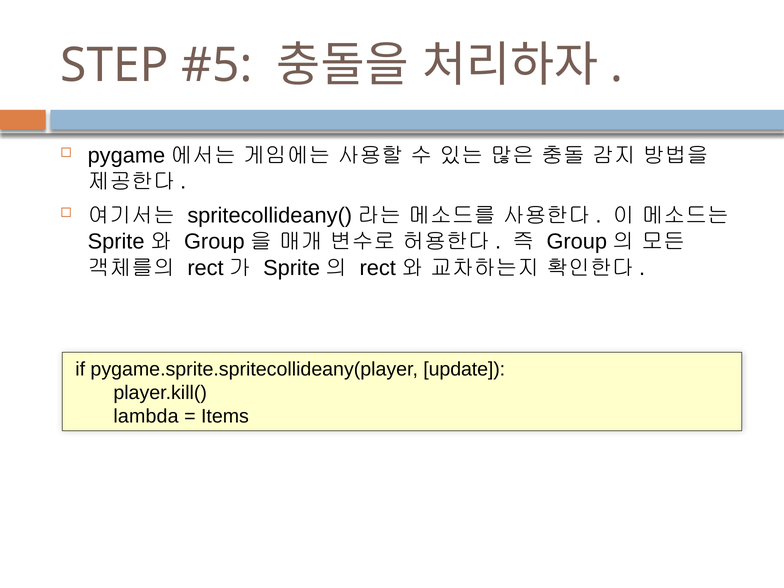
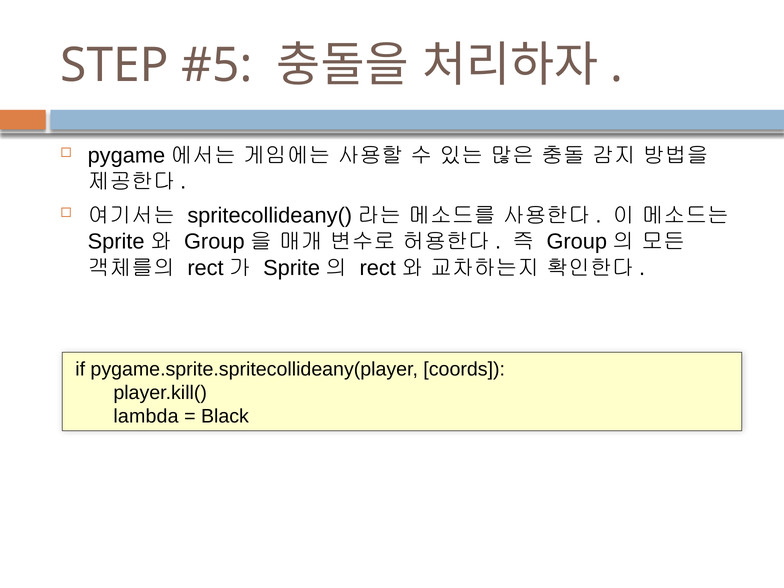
update: update -> coords
Items: Items -> Black
